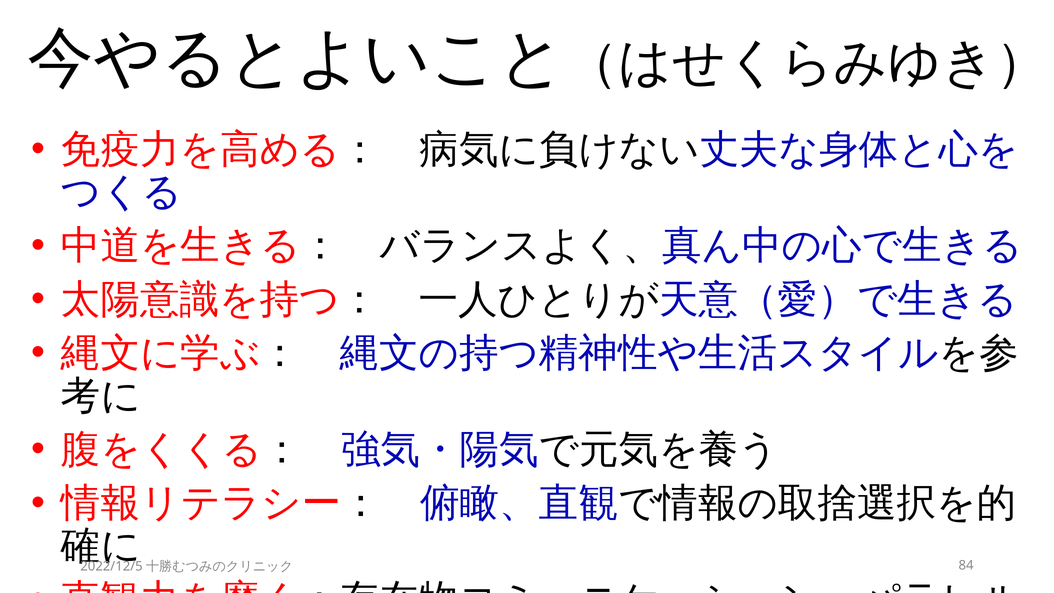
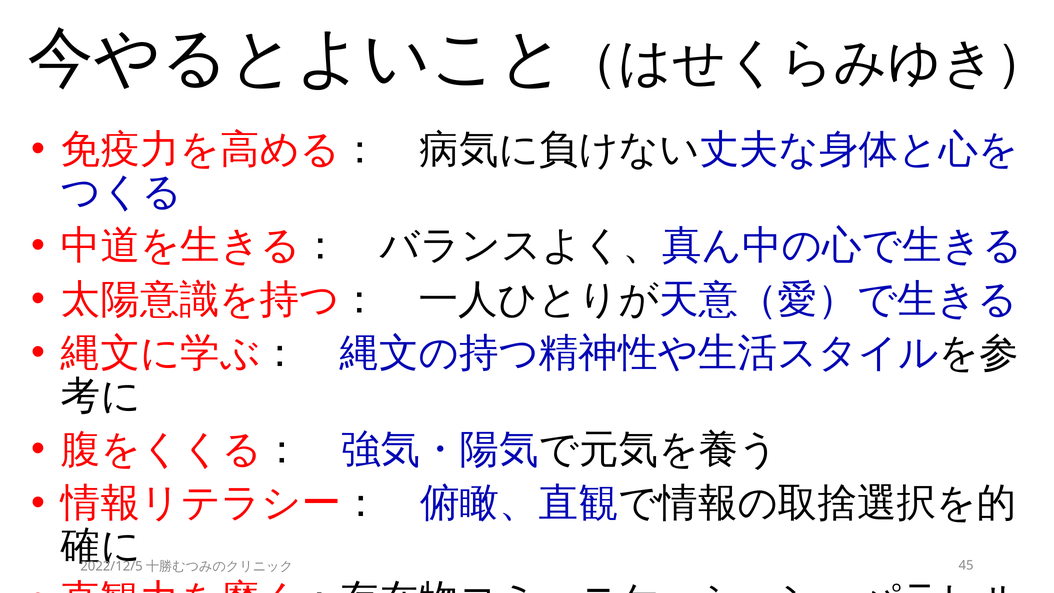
84: 84 -> 45
